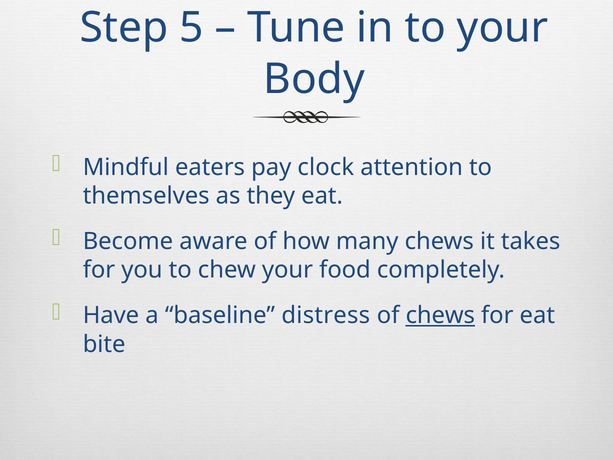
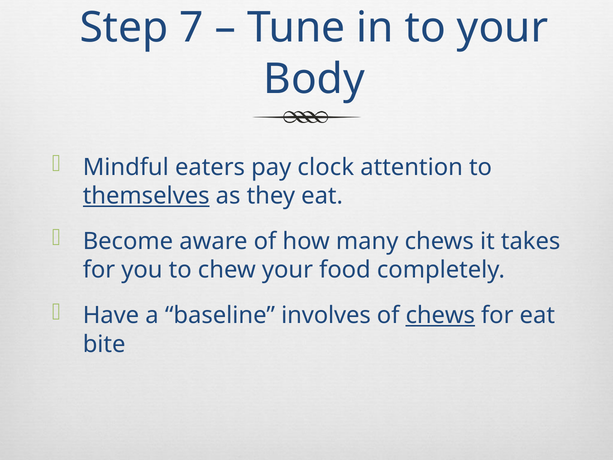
5: 5 -> 7
themselves underline: none -> present
distress: distress -> involves
